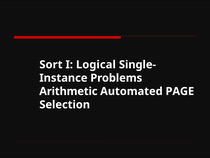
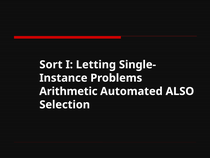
Logical: Logical -> Letting
PAGE: PAGE -> ALSO
